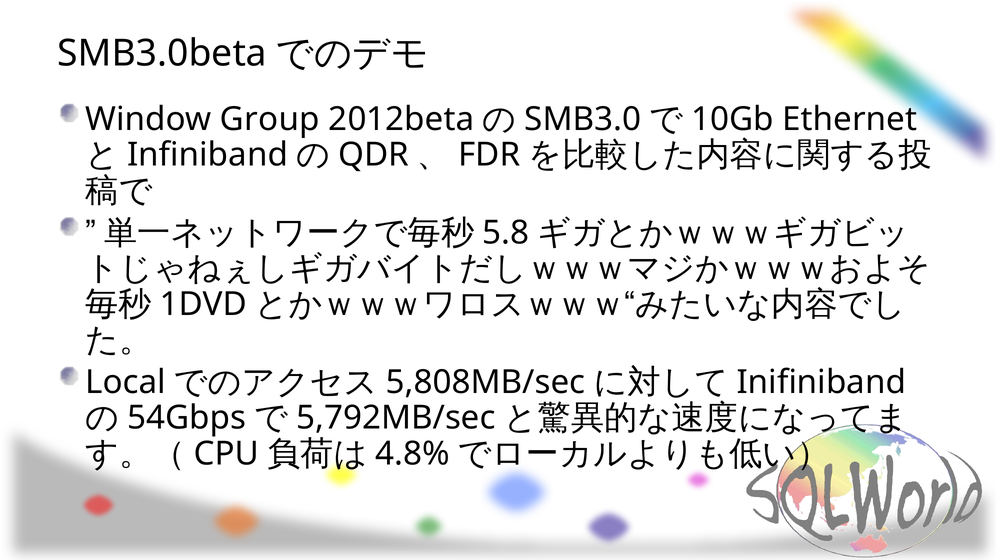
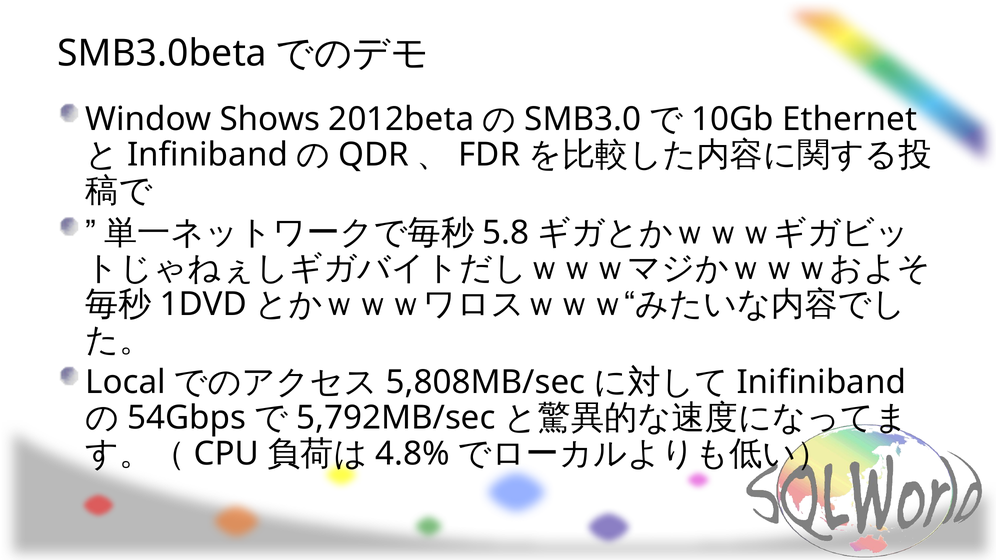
Group: Group -> Shows
